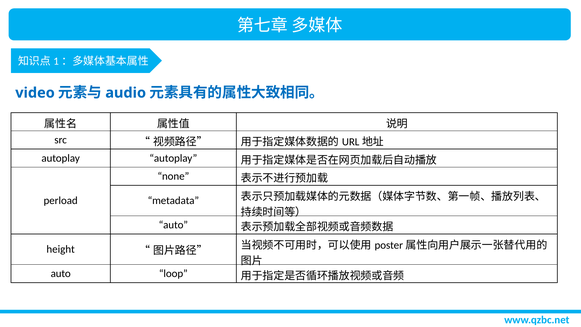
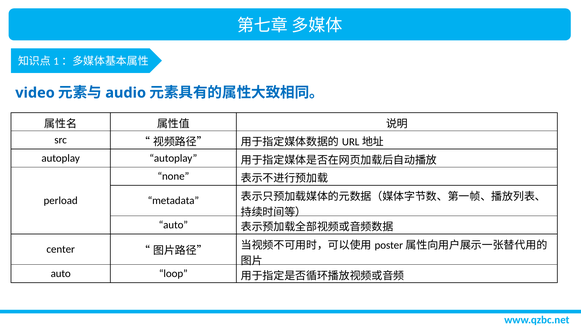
height: height -> center
